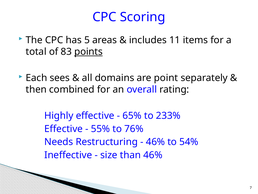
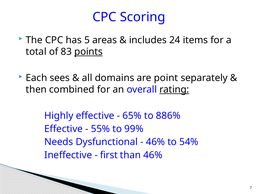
11: 11 -> 24
rating underline: none -> present
233%: 233% -> 886%
76%: 76% -> 99%
Restructuring: Restructuring -> Dysfunctional
size: size -> first
